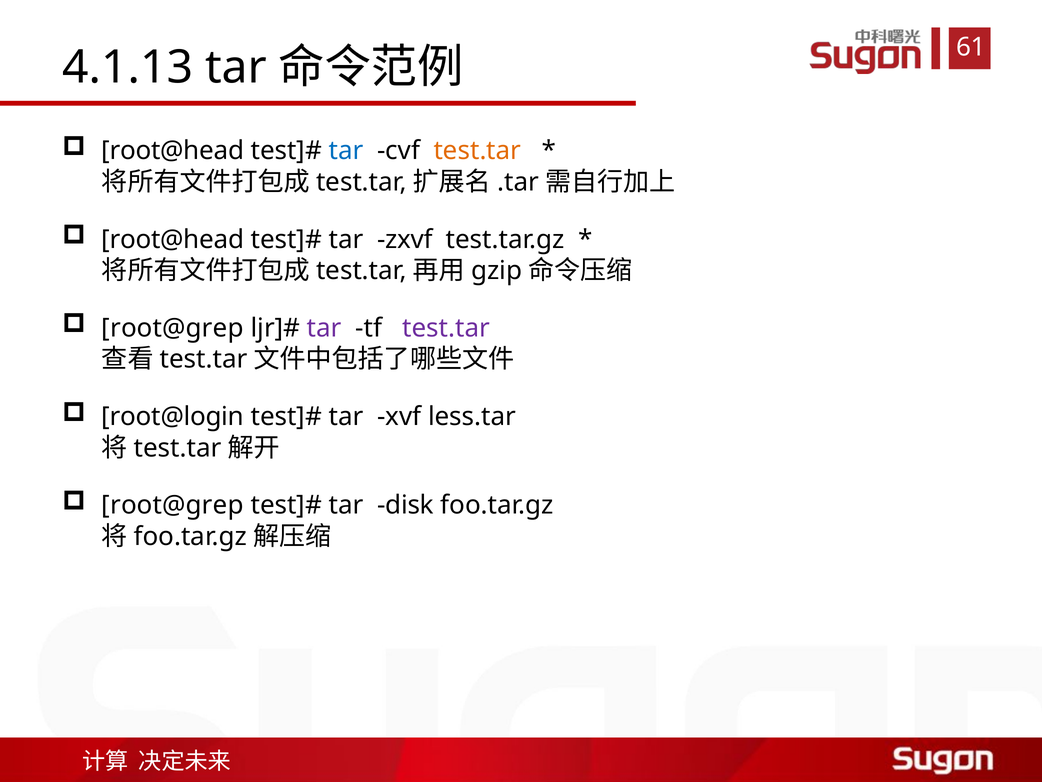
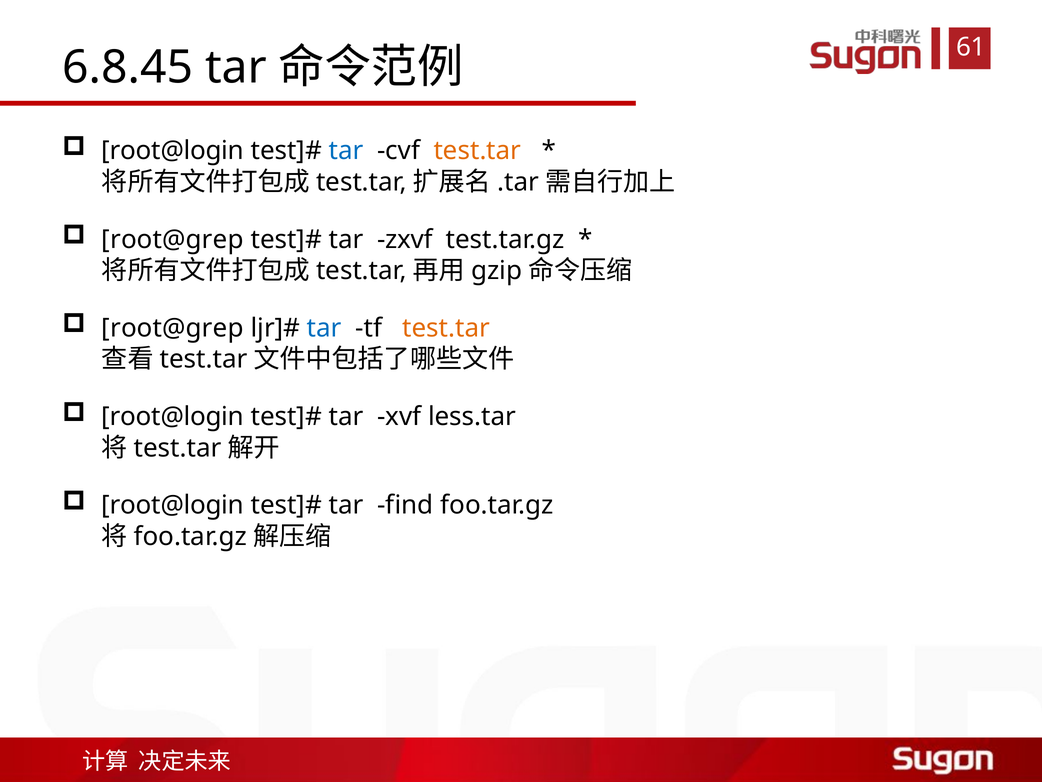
4.1.13: 4.1.13 -> 6.8.45
root@head at (173, 151): root@head -> root@login
root@head at (173, 239): root@head -> root@grep
tar at (324, 328) colour: purple -> blue
test.tar at (446, 328) colour: purple -> orange
root@grep at (173, 505): root@grep -> root@login
disk: disk -> find
